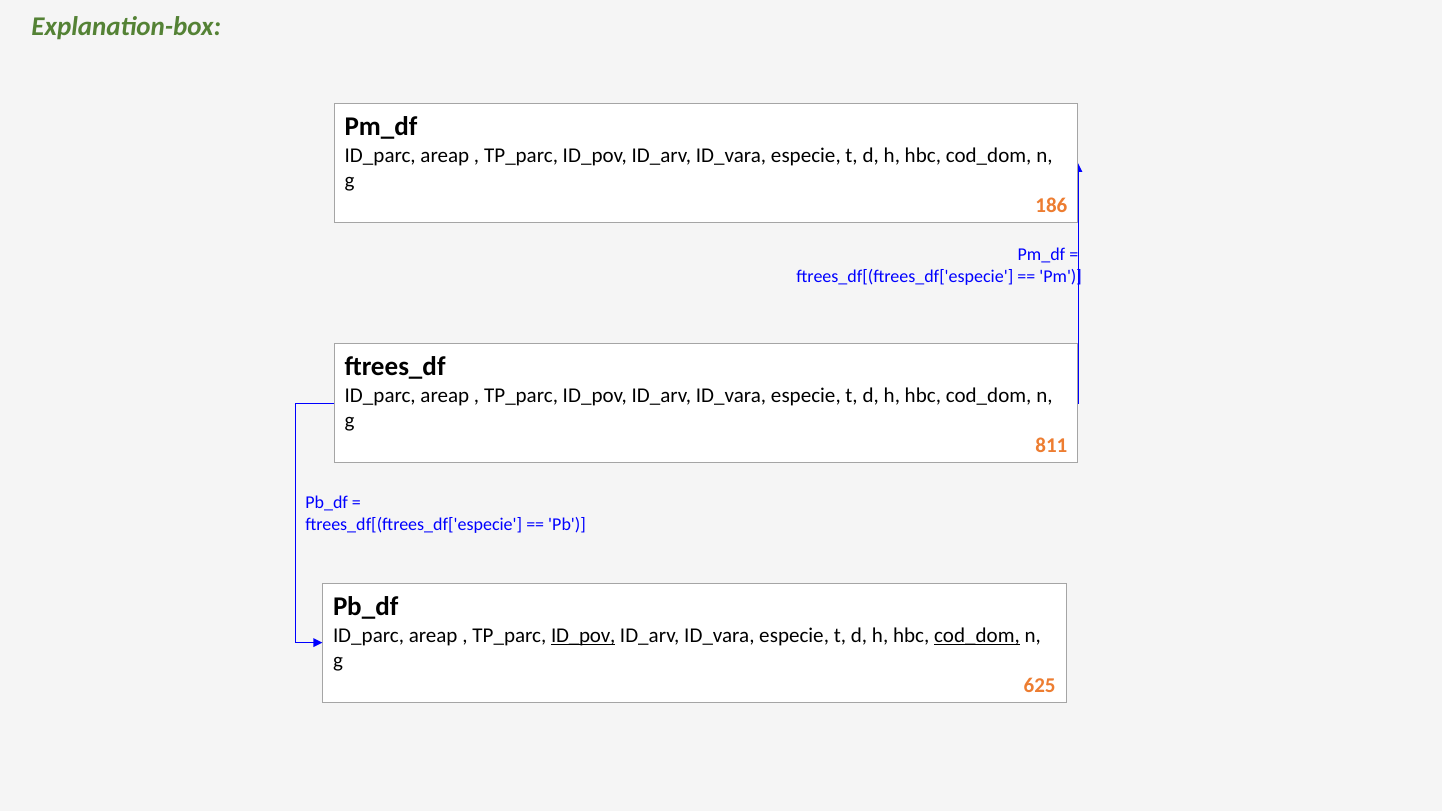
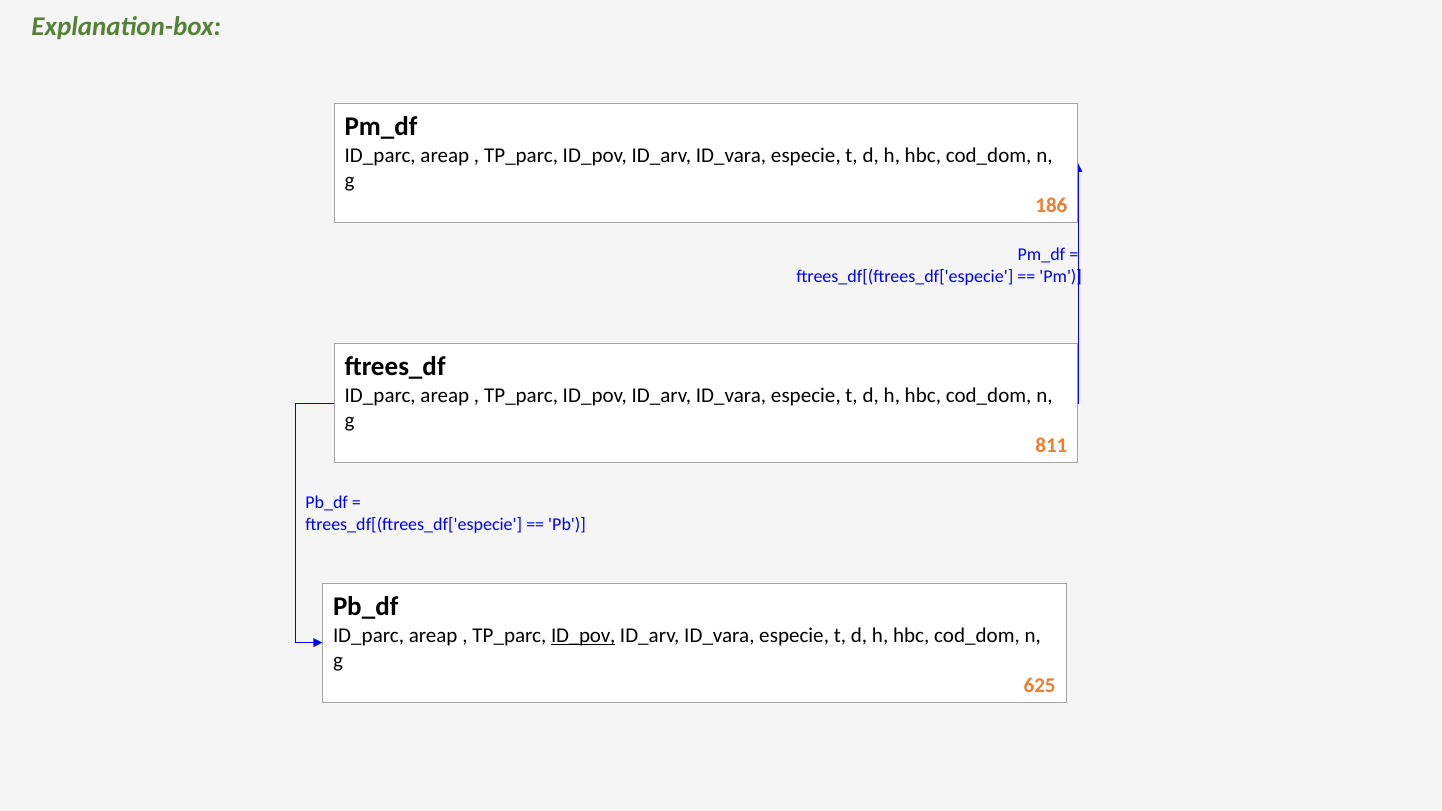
cod_dom at (977, 635) underline: present -> none
